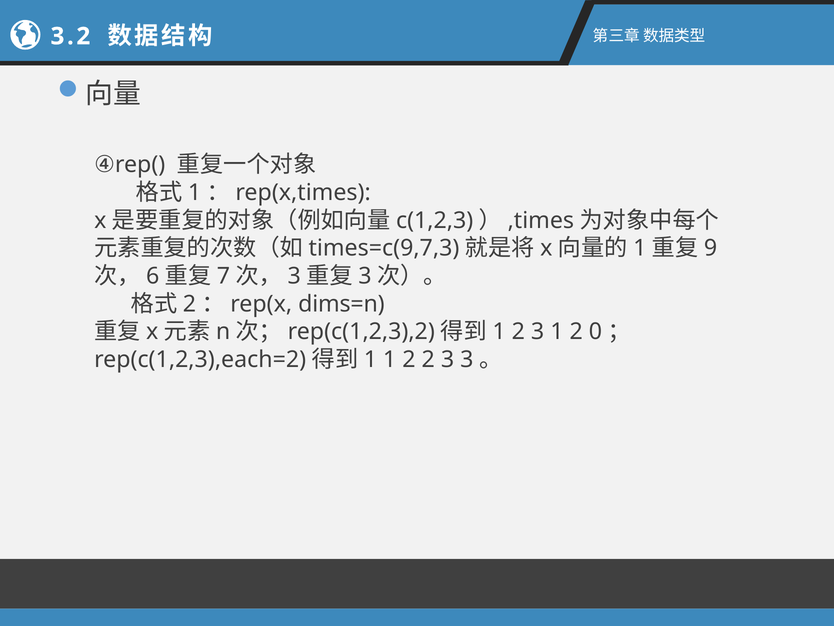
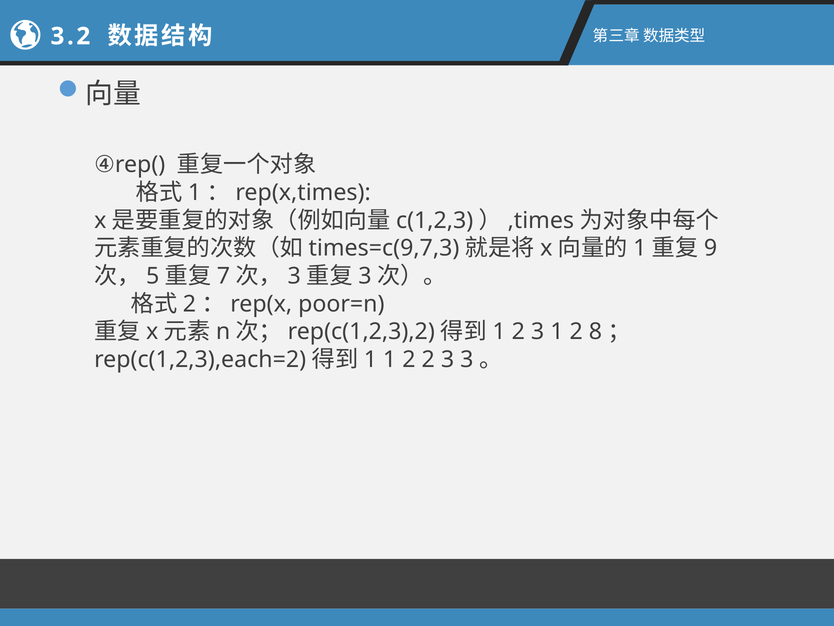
6: 6 -> 5
dims=n: dims=n -> poor=n
0: 0 -> 8
